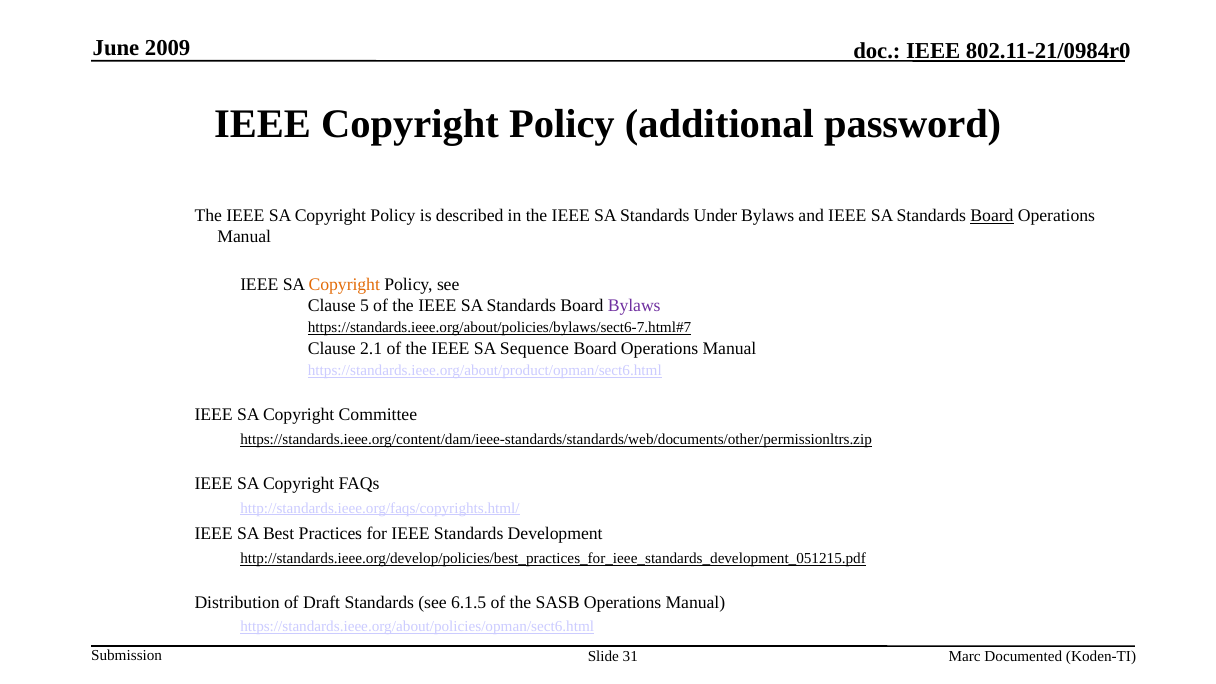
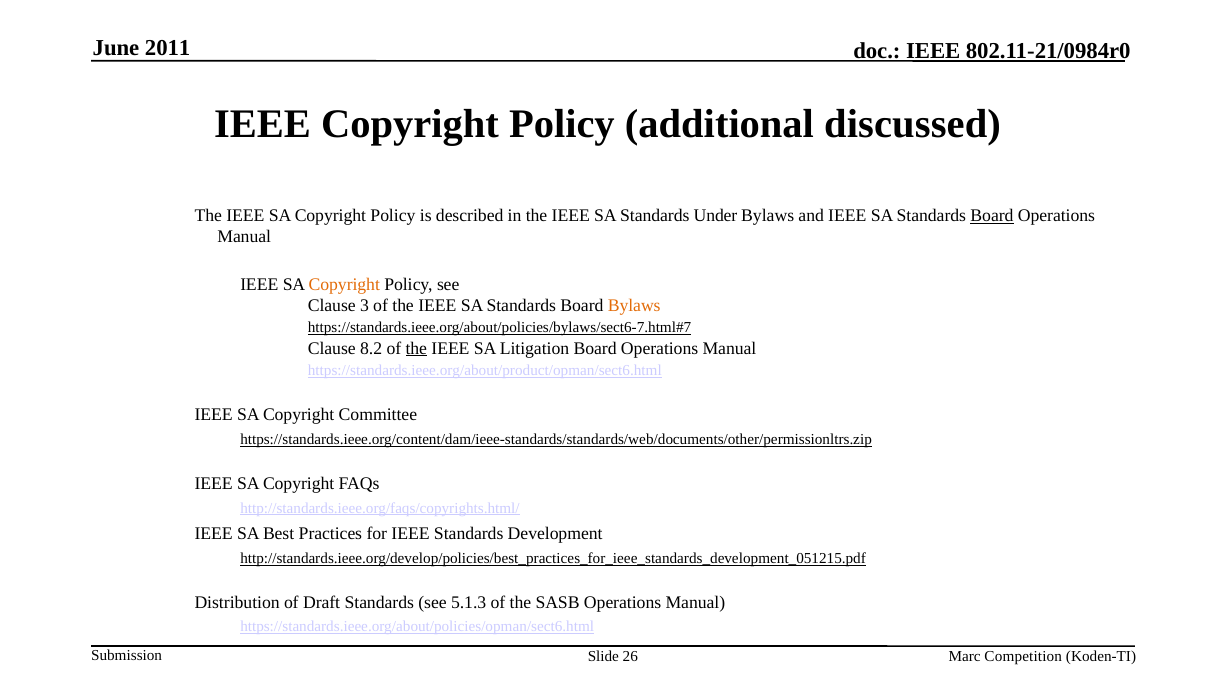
2009: 2009 -> 2011
password: password -> discussed
5: 5 -> 3
Bylaws at (634, 306) colour: purple -> orange
2.1: 2.1 -> 8.2
the at (416, 348) underline: none -> present
Sequence: Sequence -> Litigation
6.1.5: 6.1.5 -> 5.1.3
31: 31 -> 26
Documented: Documented -> Competition
